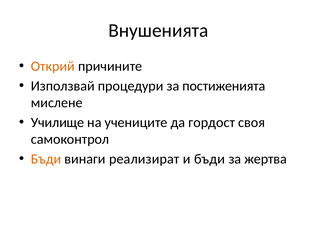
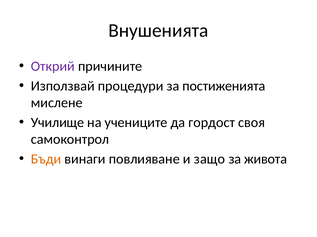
Открий colour: orange -> purple
реализират: реализират -> повлияване
и бъди: бъди -> защо
жертва: жертва -> живота
